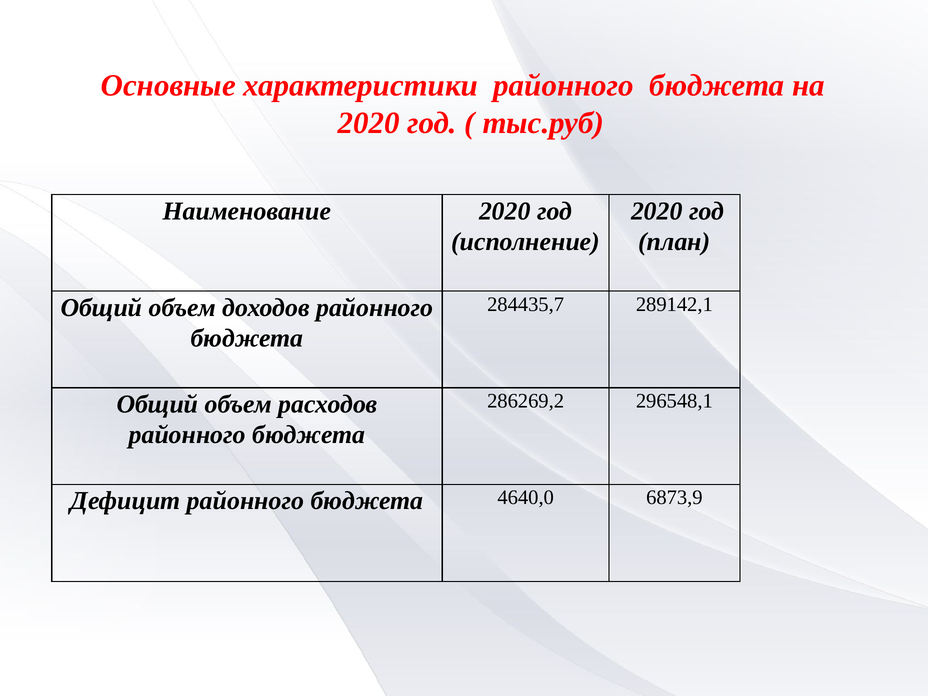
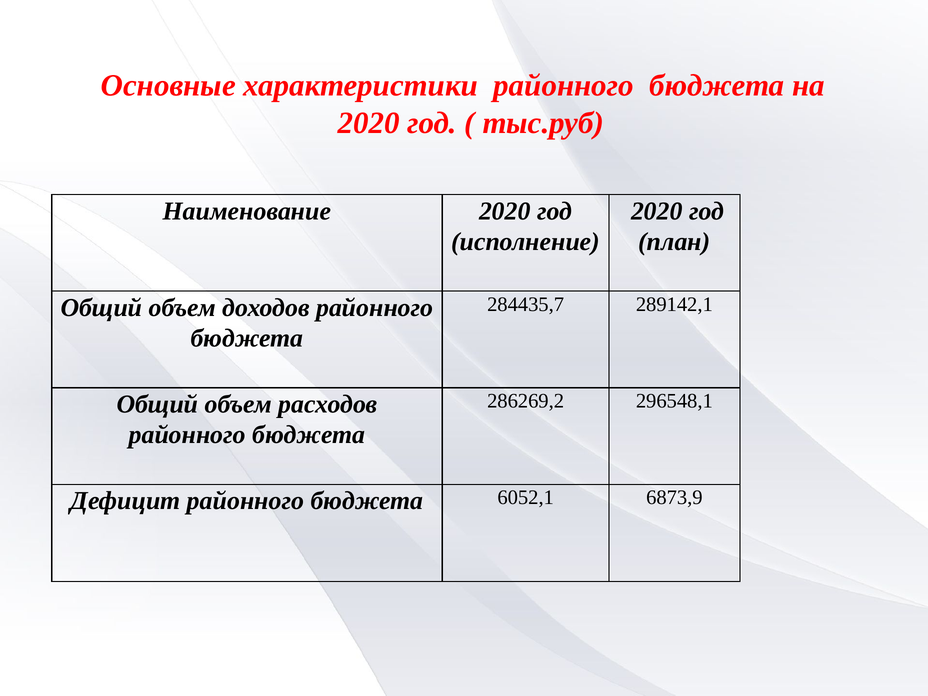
4640,0: 4640,0 -> 6052,1
